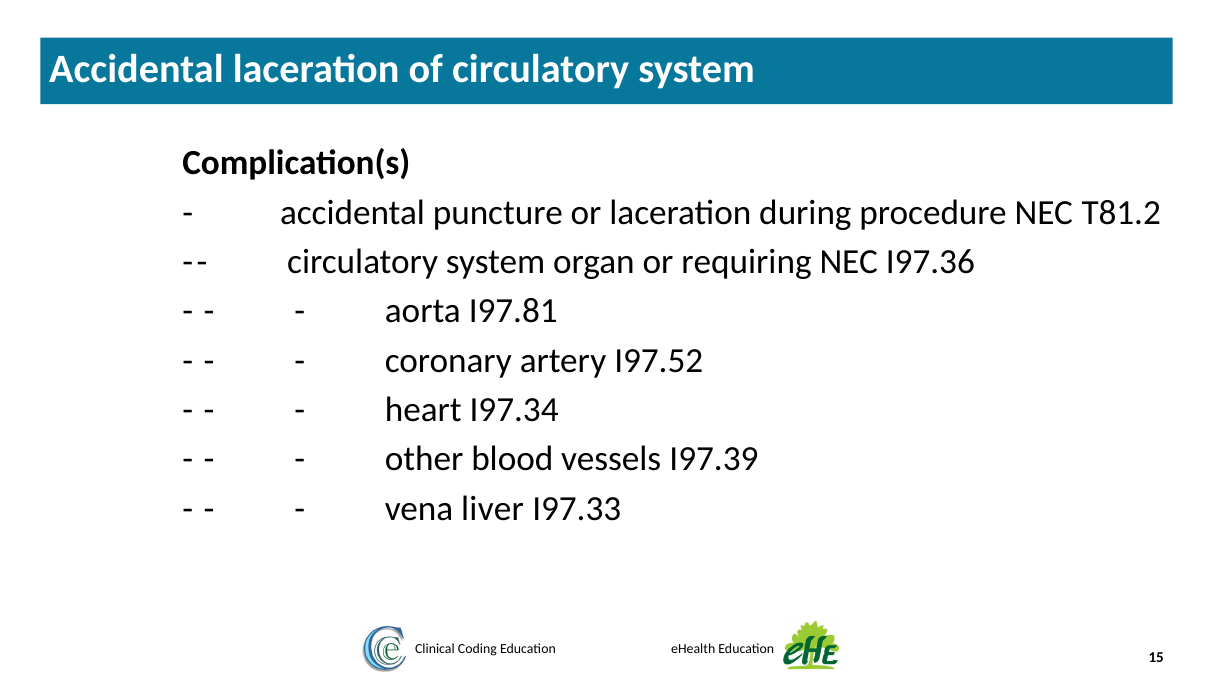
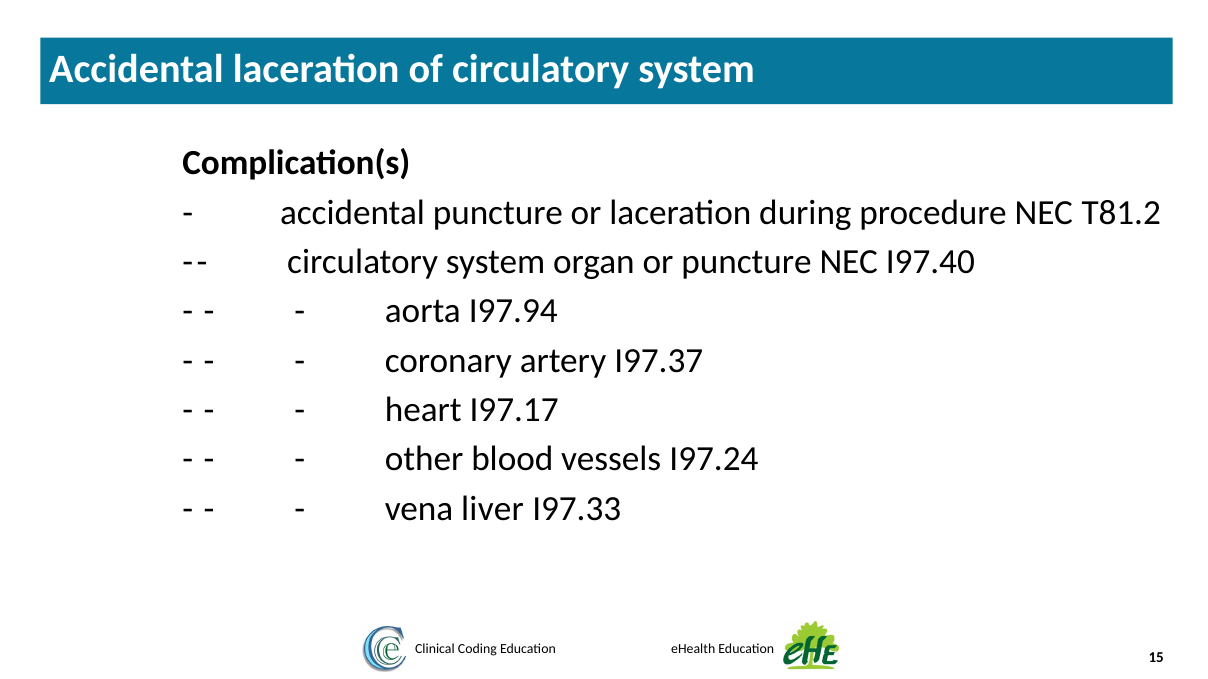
or requiring: requiring -> puncture
I97.36: I97.36 -> I97.40
I97.81: I97.81 -> I97.94
I97.52: I97.52 -> I97.37
I97.34: I97.34 -> I97.17
I97.39: I97.39 -> I97.24
